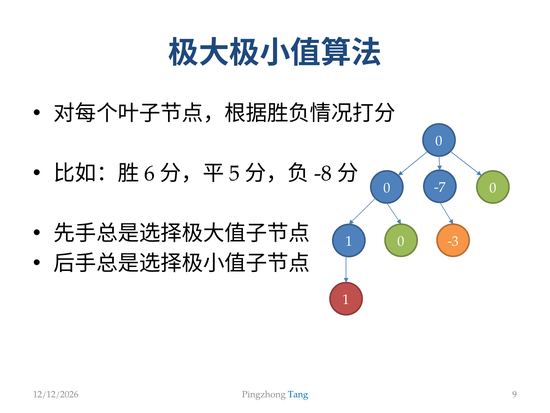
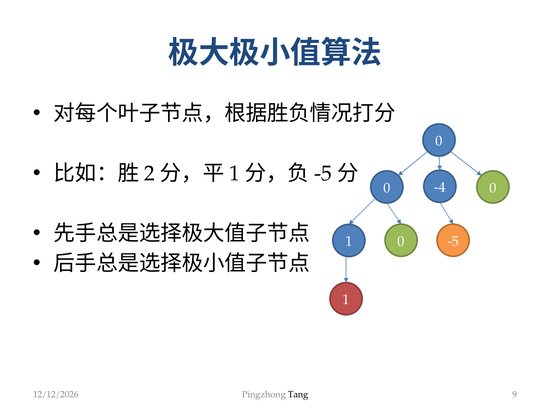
6: 6 -> 2
5 at (235, 173): 5 -> 1
-8 at (323, 173): -8 -> -5
-7: -7 -> -4
0 -3: -3 -> -5
Tang colour: blue -> black
